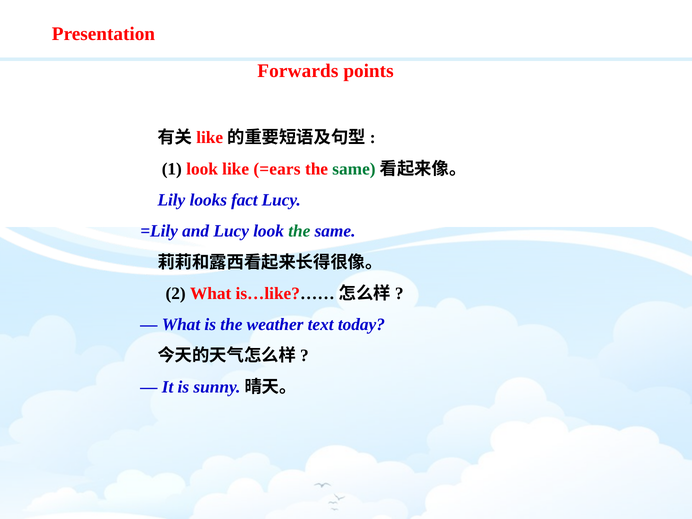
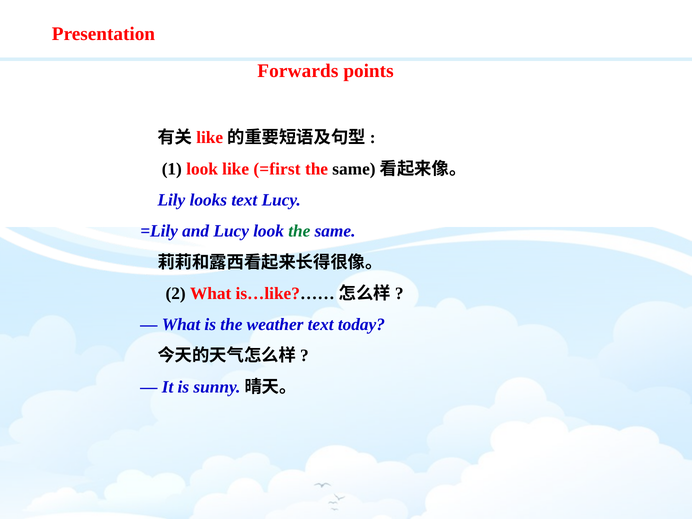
=ears: =ears -> =first
same at (354, 169) colour: green -> black
looks fact: fact -> text
